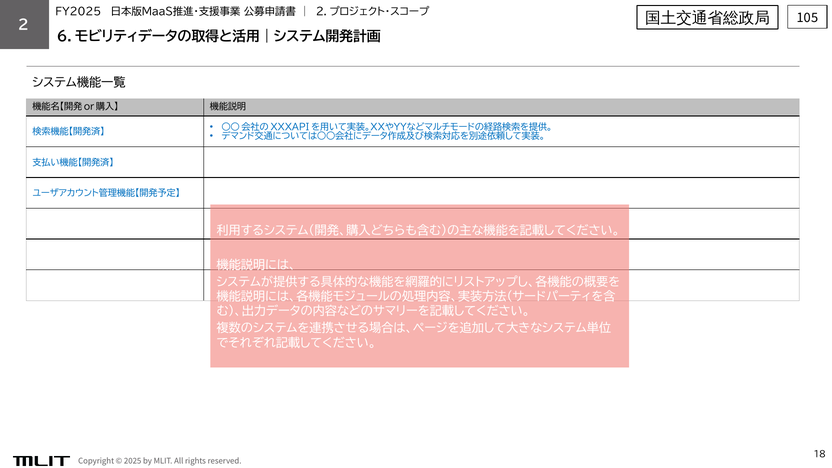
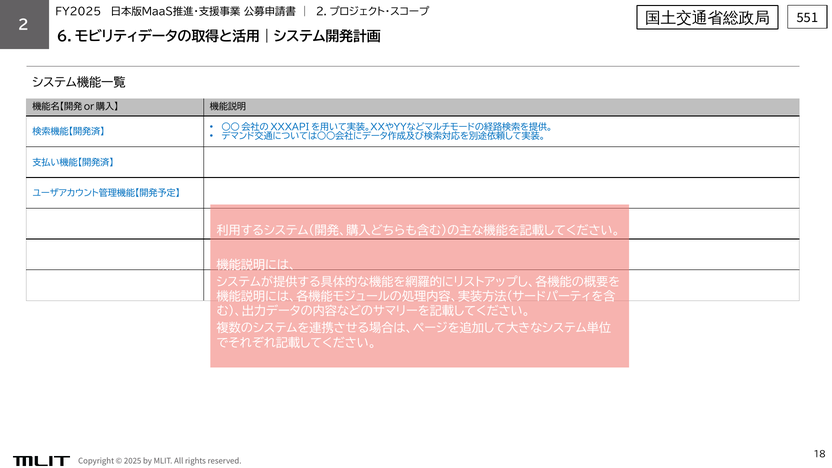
105: 105 -> 551
